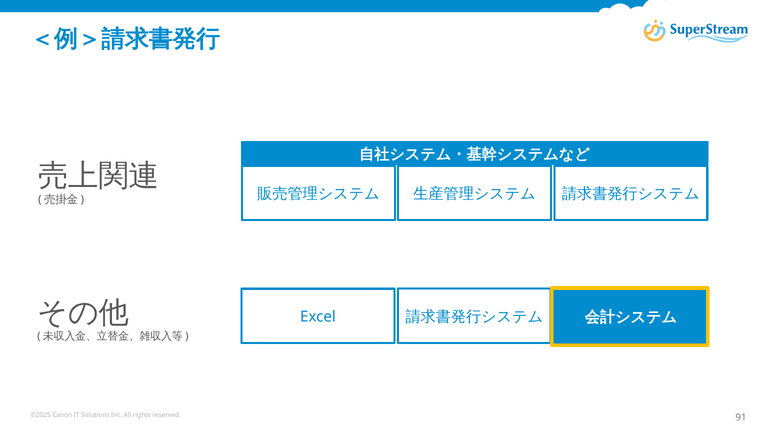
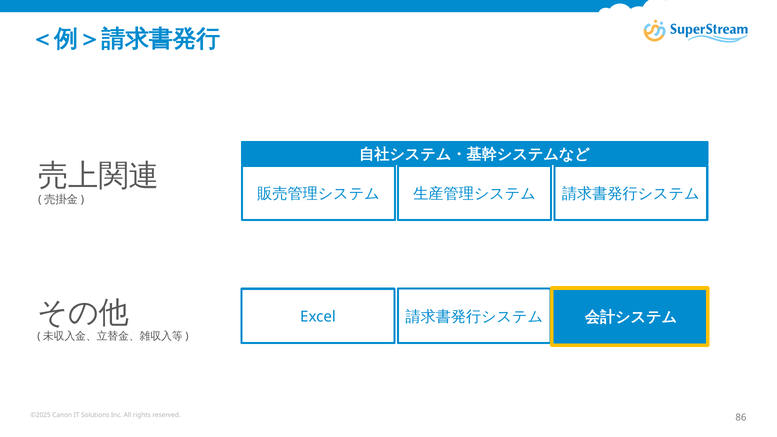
91: 91 -> 86
